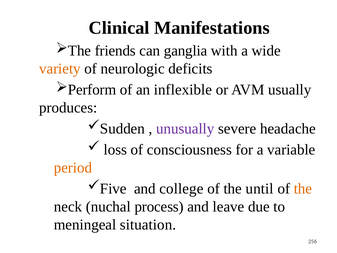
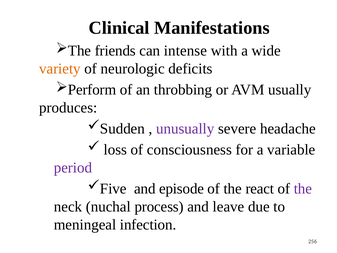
ganglia: ganglia -> intense
inflexible: inflexible -> throbbing
period colour: orange -> purple
college: college -> episode
until: until -> react
the at (303, 188) colour: orange -> purple
situation: situation -> infection
